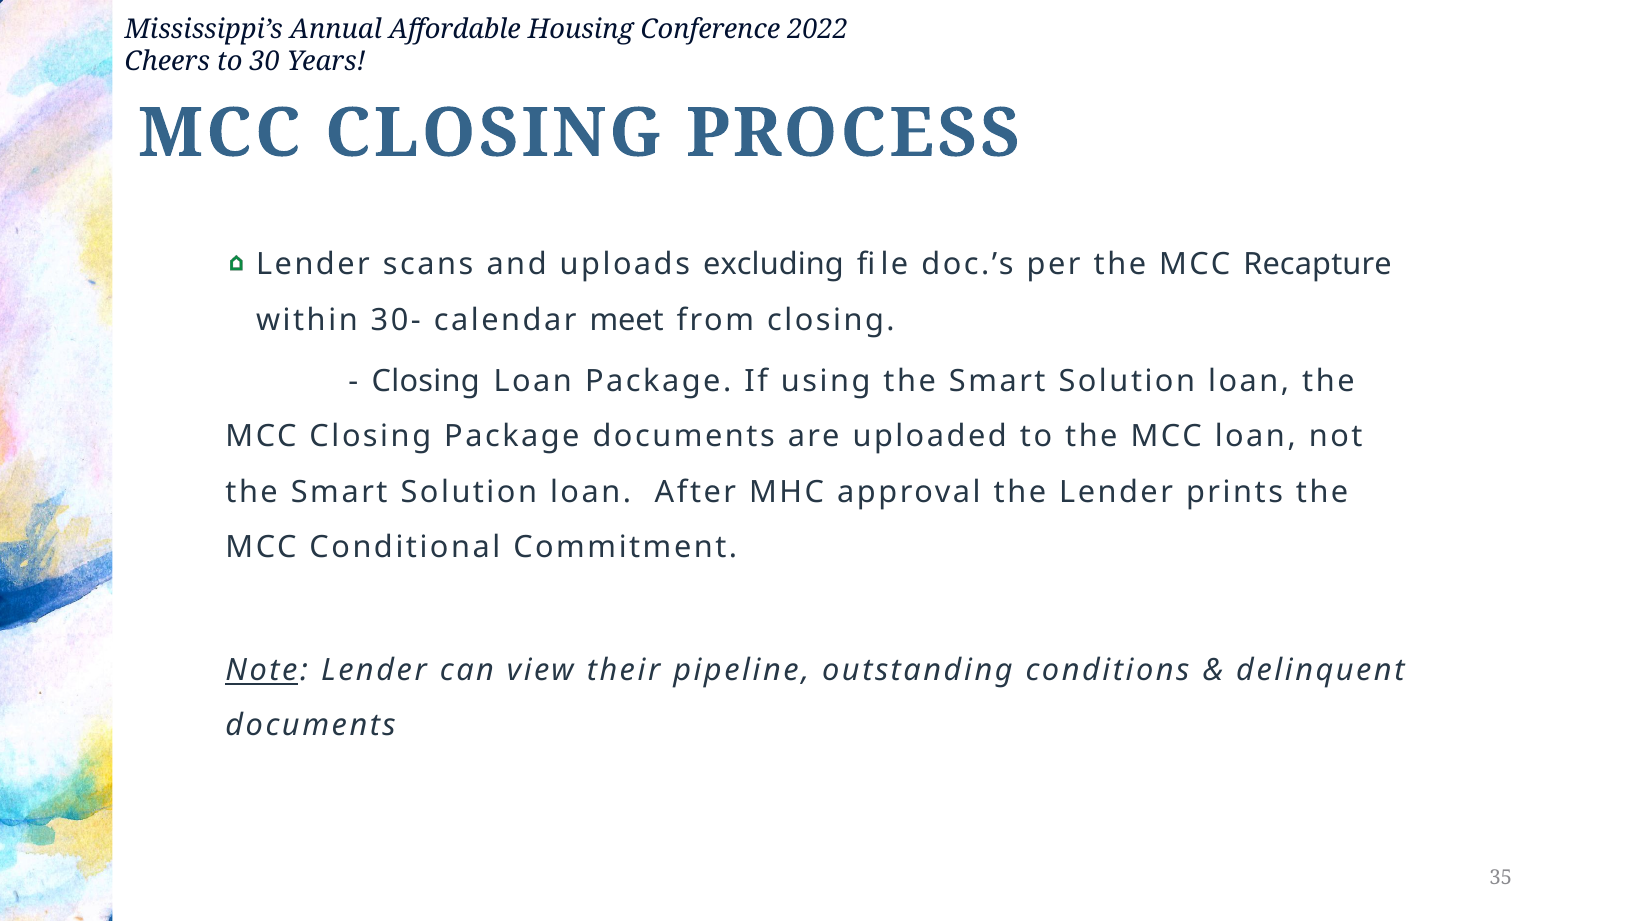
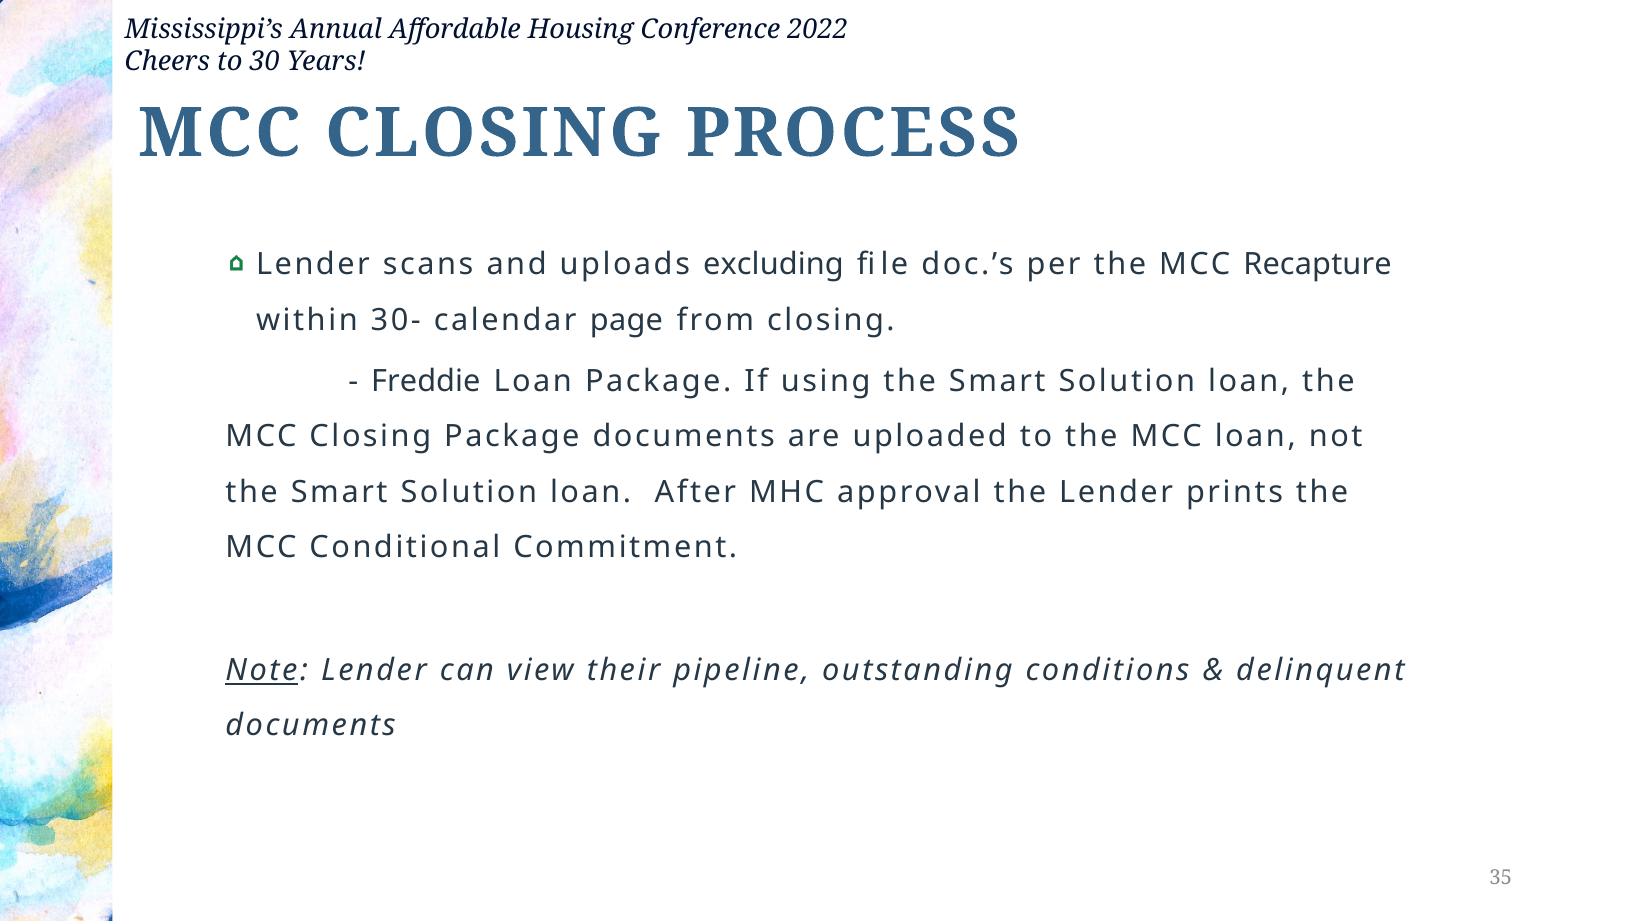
meet: meet -> page
Closing at (426, 381): Closing -> Freddie
